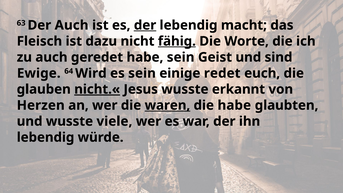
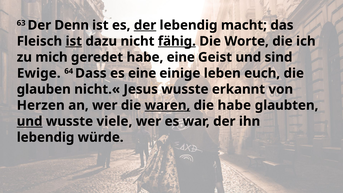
Der Auch: Auch -> Denn
ist at (74, 41) underline: none -> present
zu auch: auch -> mich
habe sein: sein -> eine
Wird: Wird -> Dass
es sein: sein -> eine
redet: redet -> leben
nicht.« underline: present -> none
und at (30, 121) underline: none -> present
